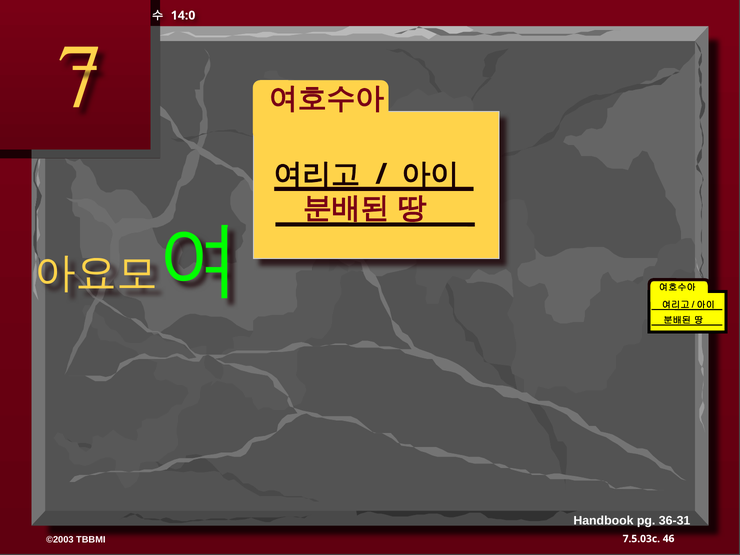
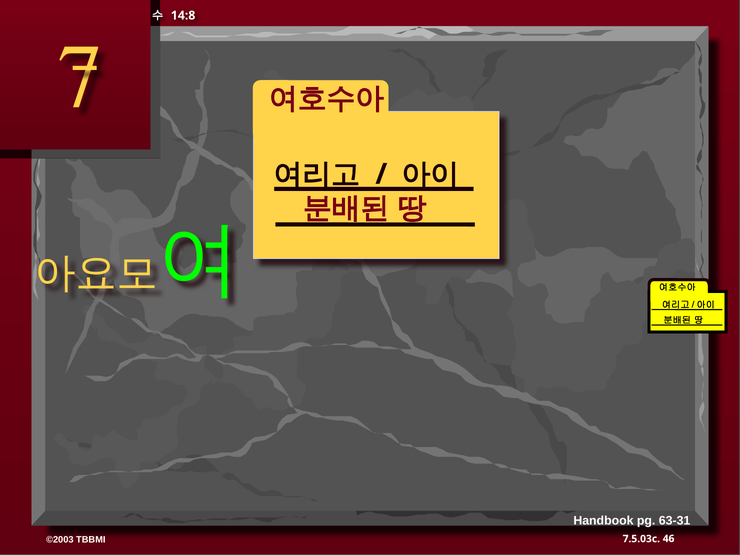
14:0: 14:0 -> 14:8
36-31: 36-31 -> 63-31
